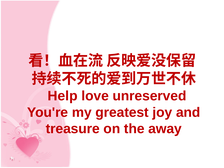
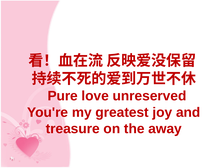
Help: Help -> Pure
